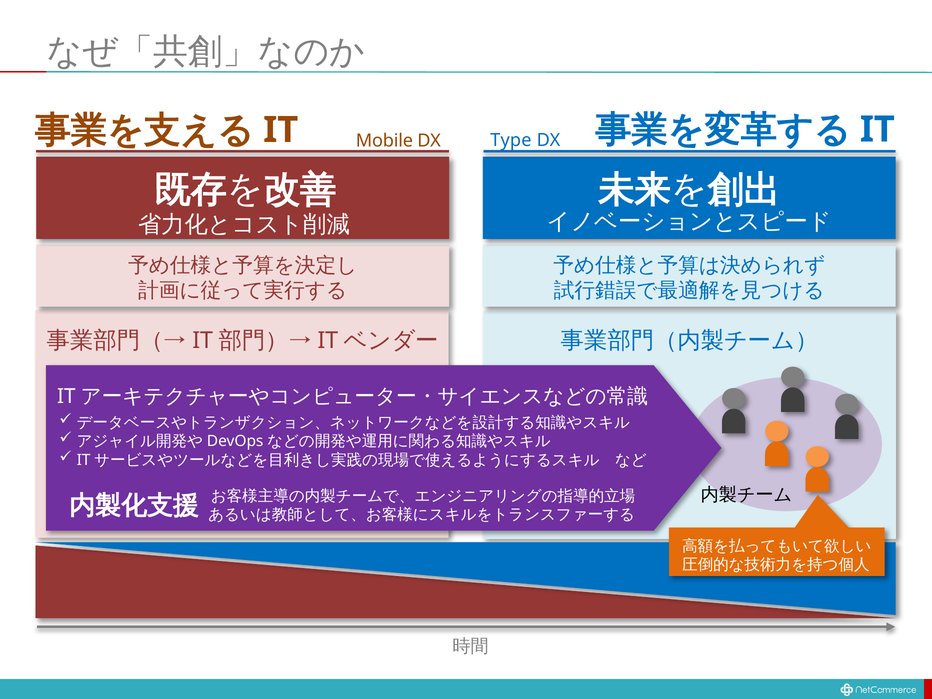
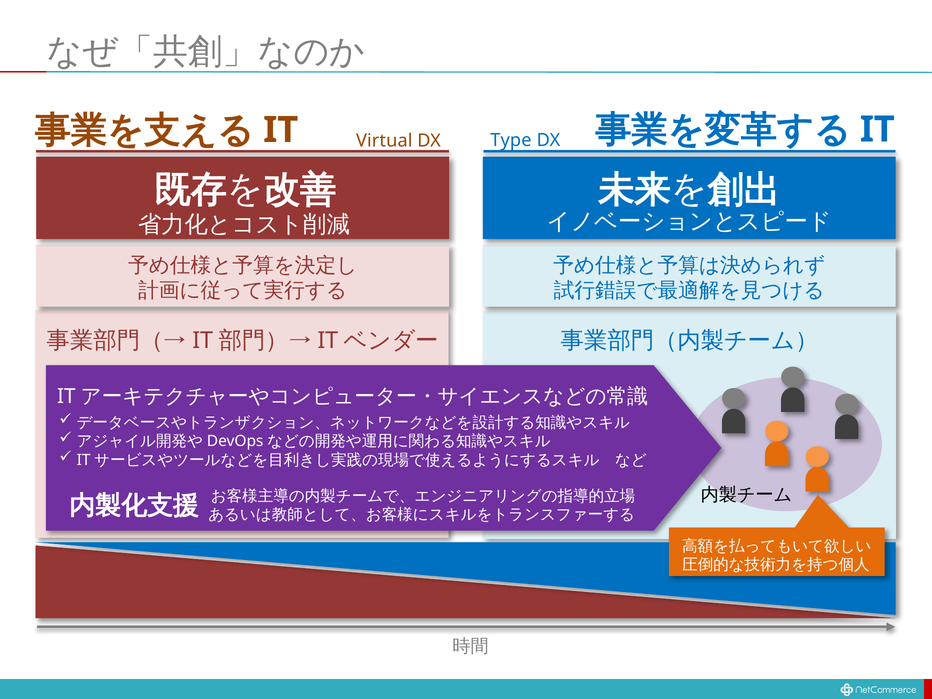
Mobile: Mobile -> Virtual
